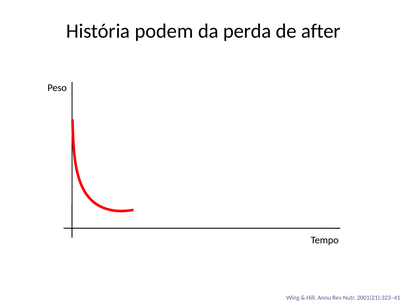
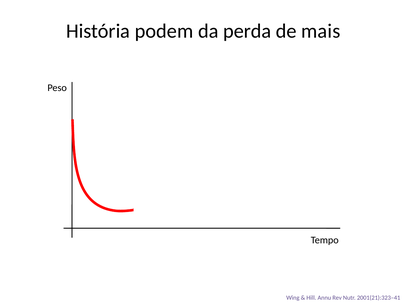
after: after -> mais
